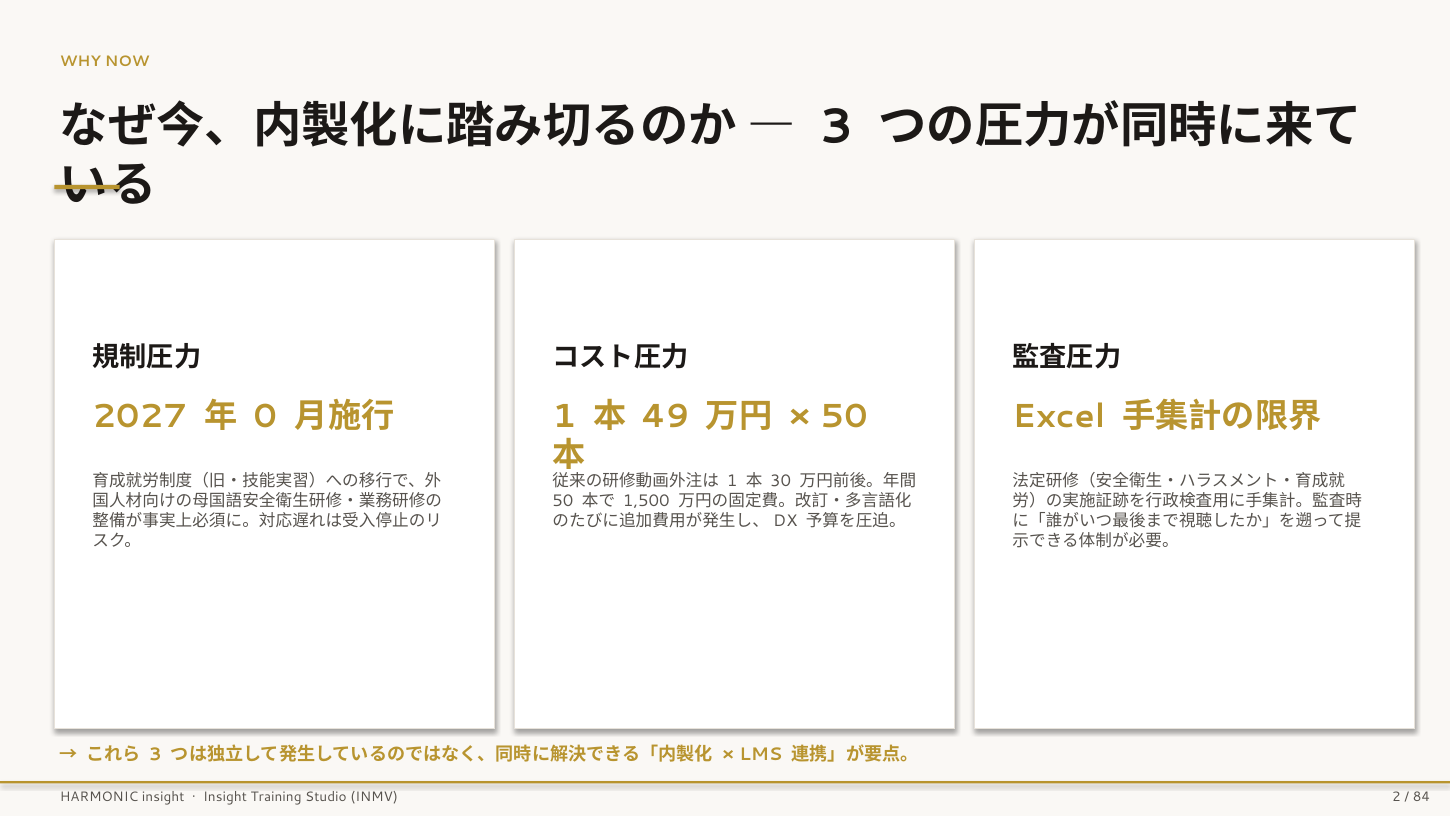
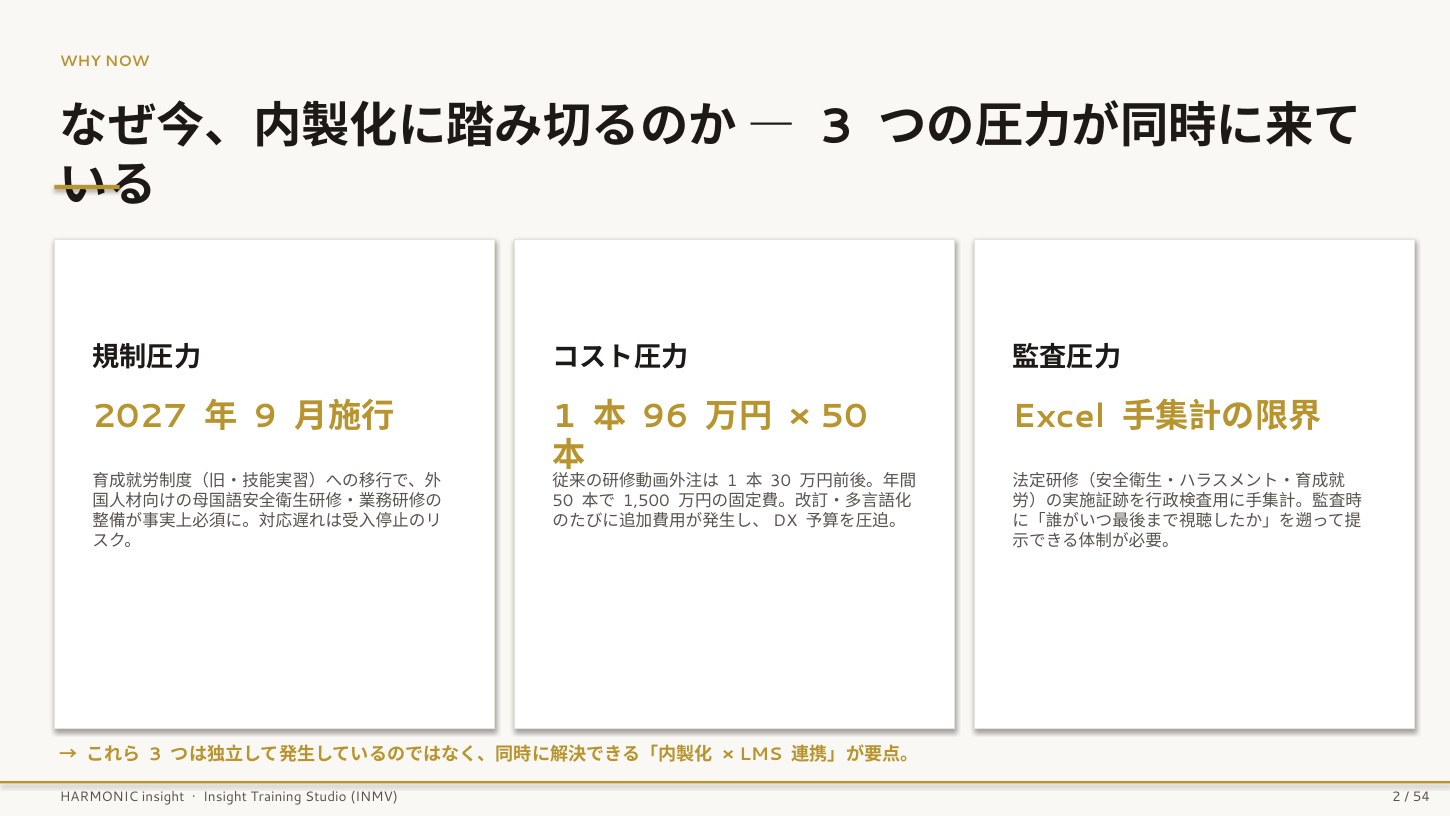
0: 0 -> 9
49: 49 -> 96
84: 84 -> 54
